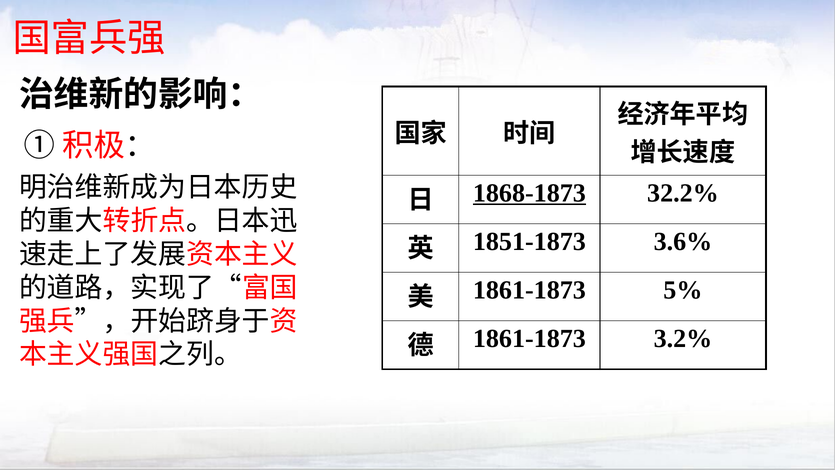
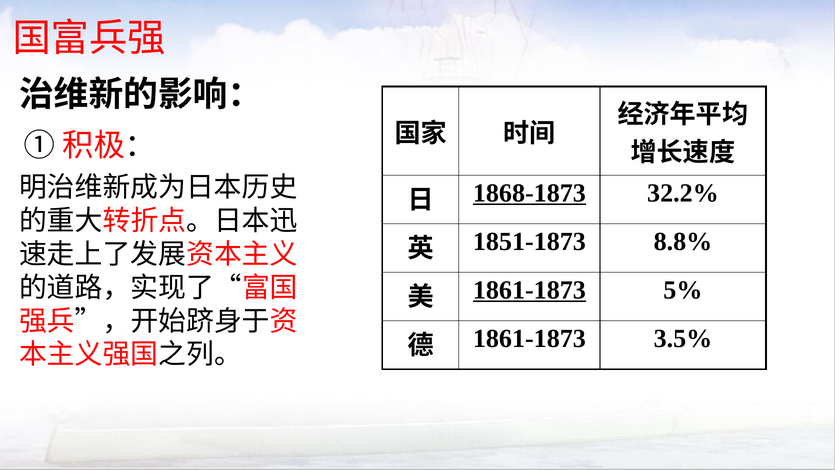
3.6%: 3.6% -> 8.8%
1861-1873 at (529, 290) underline: none -> present
3.2%: 3.2% -> 3.5%
